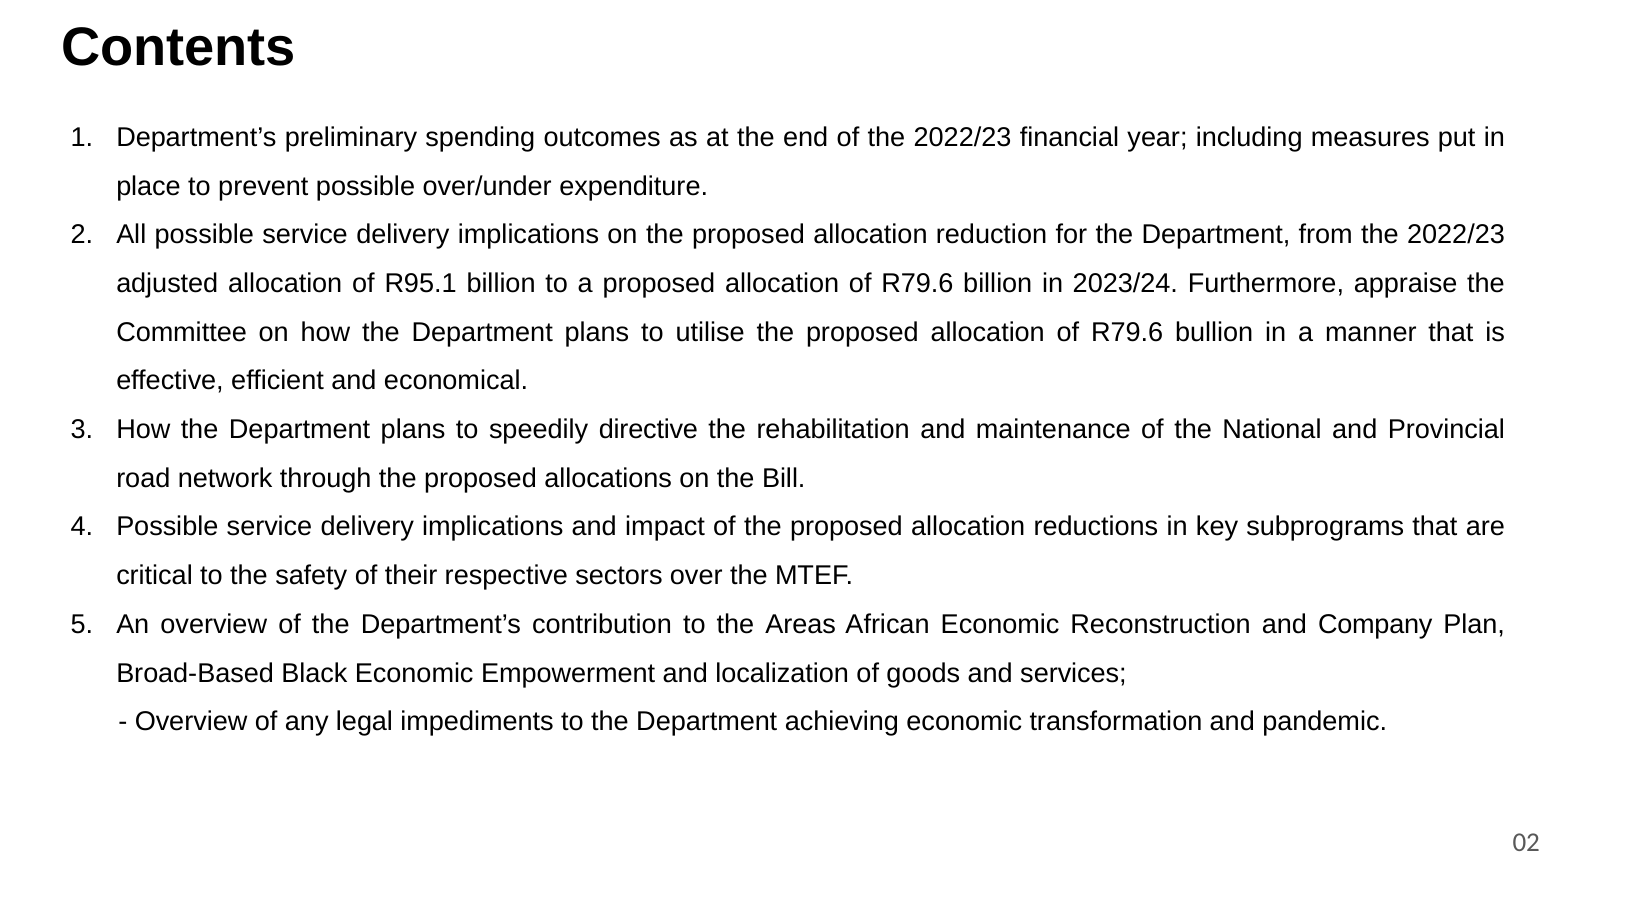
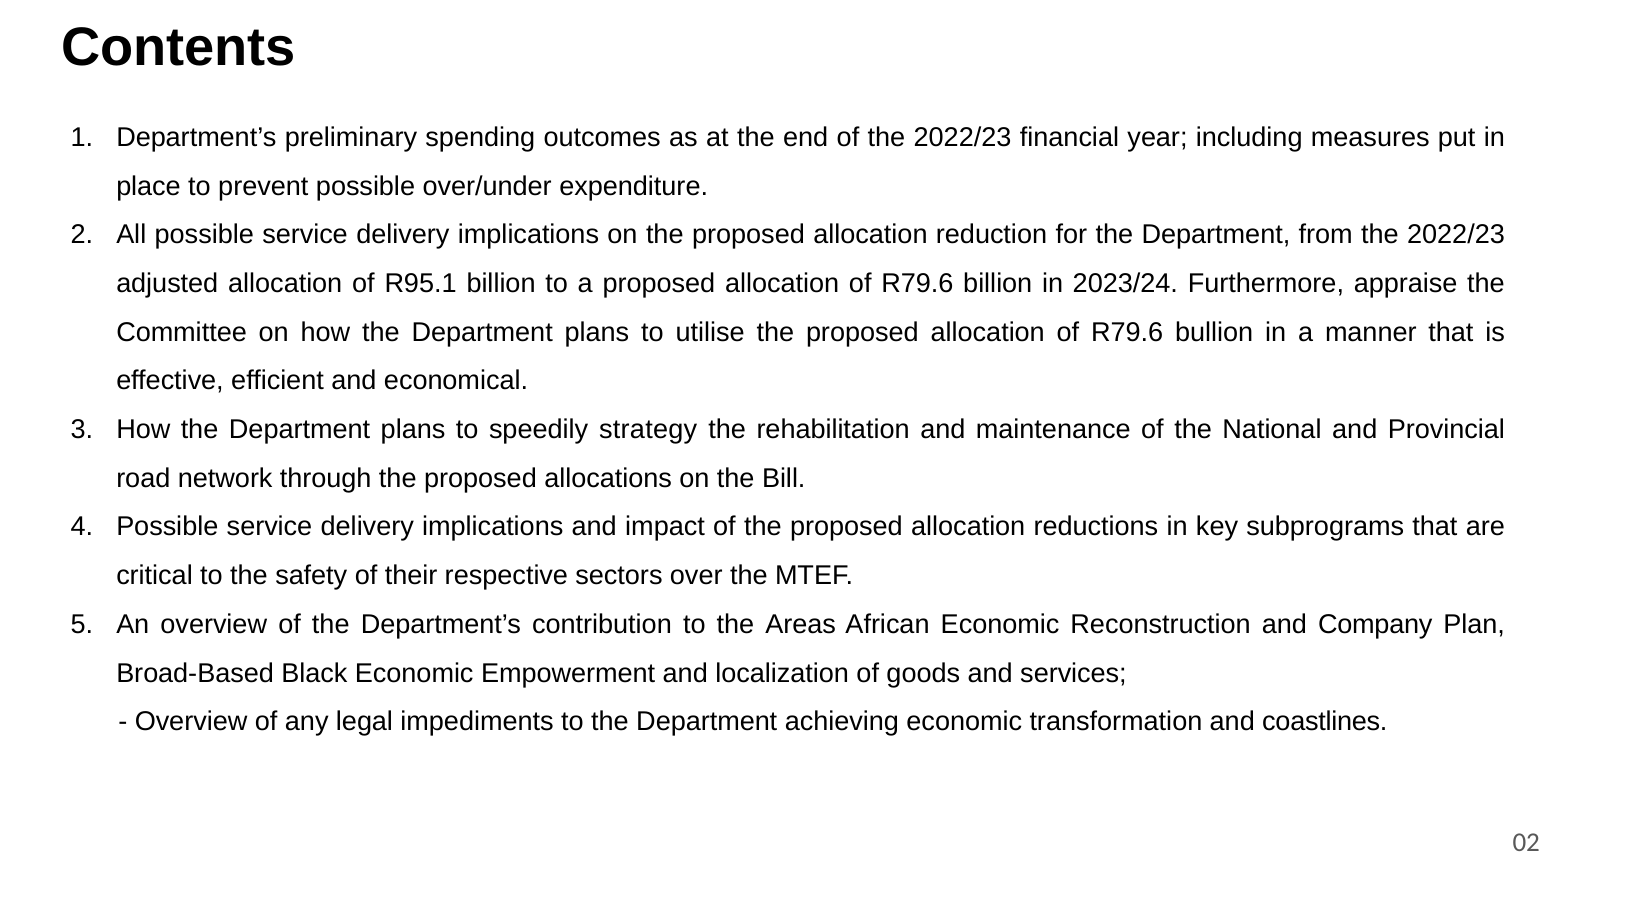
directive: directive -> strategy
pandemic: pandemic -> coastlines
